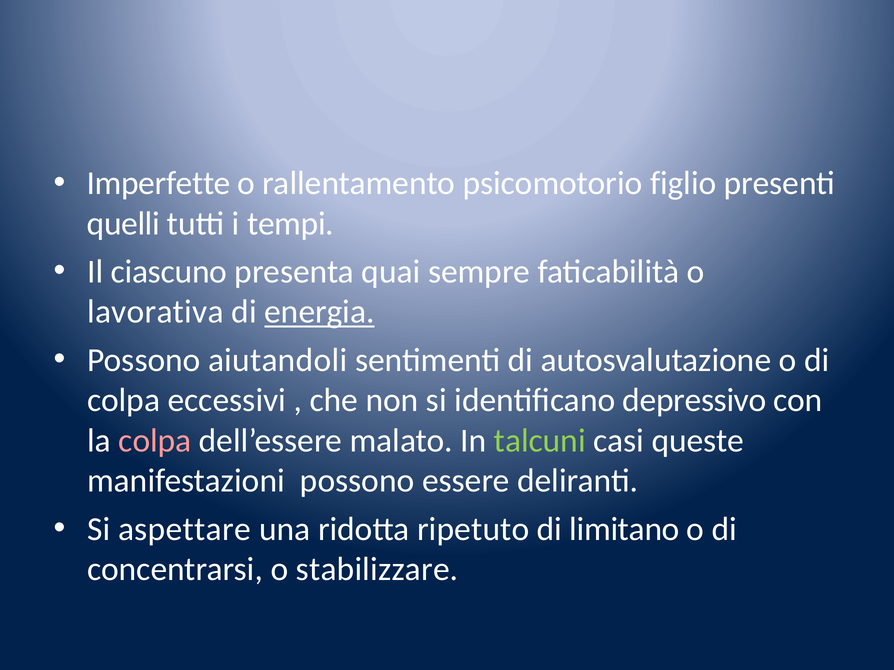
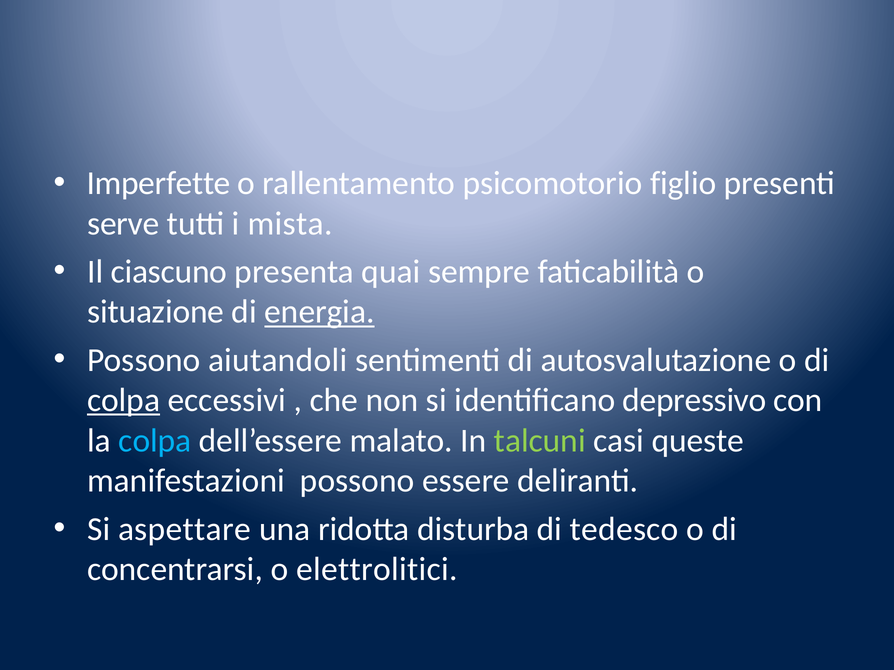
quelli: quelli -> serve
tempi: tempi -> mista
lavorativa: lavorativa -> situazione
colpa at (124, 401) underline: none -> present
colpa at (155, 441) colour: pink -> light blue
ripetuto: ripetuto -> disturba
limitano: limitano -> tedesco
stabilizzare: stabilizzare -> elettrolitici
